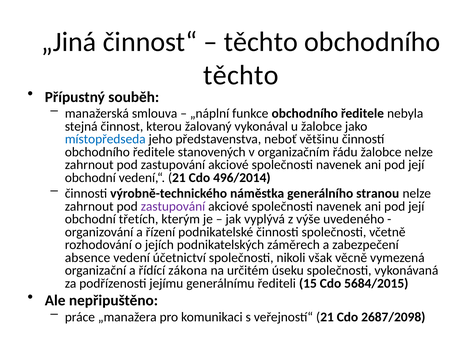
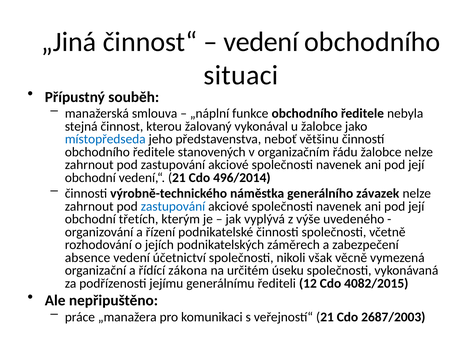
těchto at (261, 42): těchto -> vedení
těchto at (241, 75): těchto -> situaci
stranou: stranou -> závazek
zastupování at (173, 206) colour: purple -> blue
15: 15 -> 12
5684/2015: 5684/2015 -> 4082/2015
2687/2098: 2687/2098 -> 2687/2003
